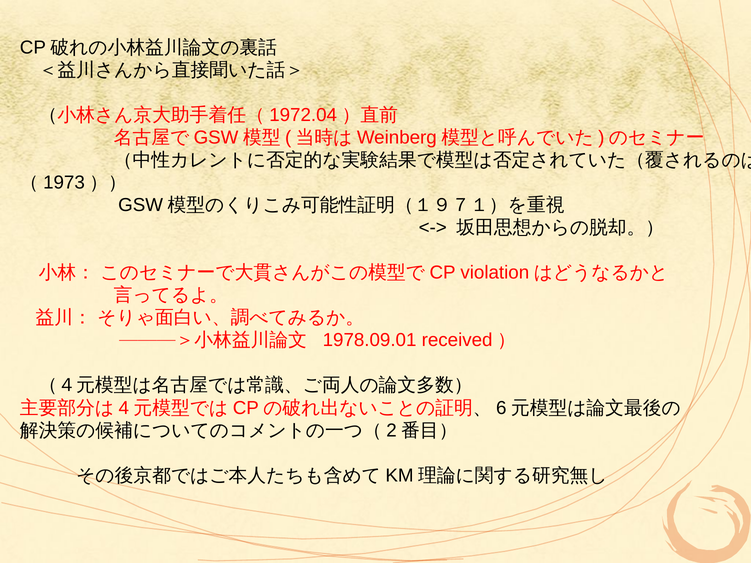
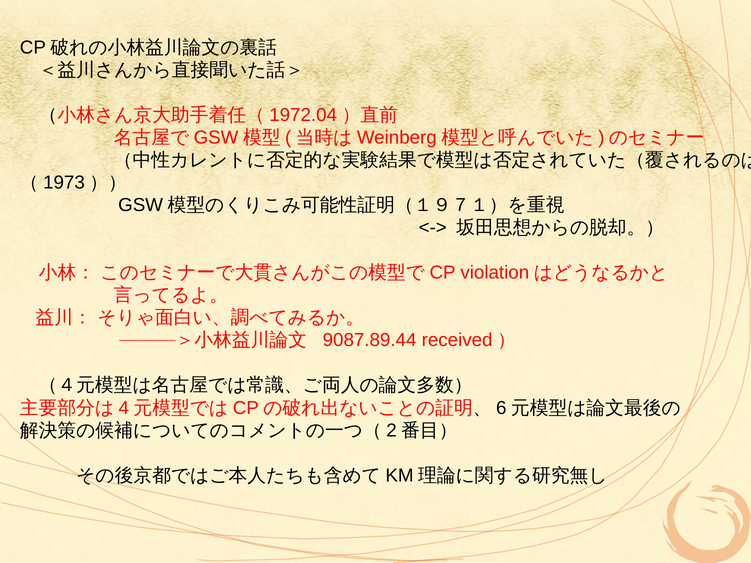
1978.09.01: 1978.09.01 -> 9087.89.44
